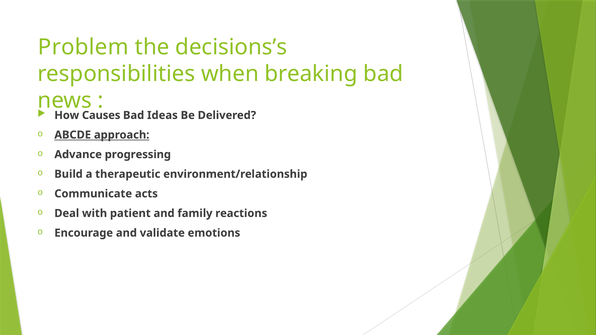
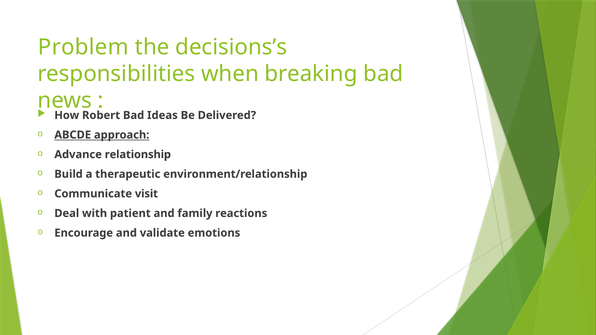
Causes: Causes -> Robert
progressing: progressing -> relationship
acts: acts -> visit
